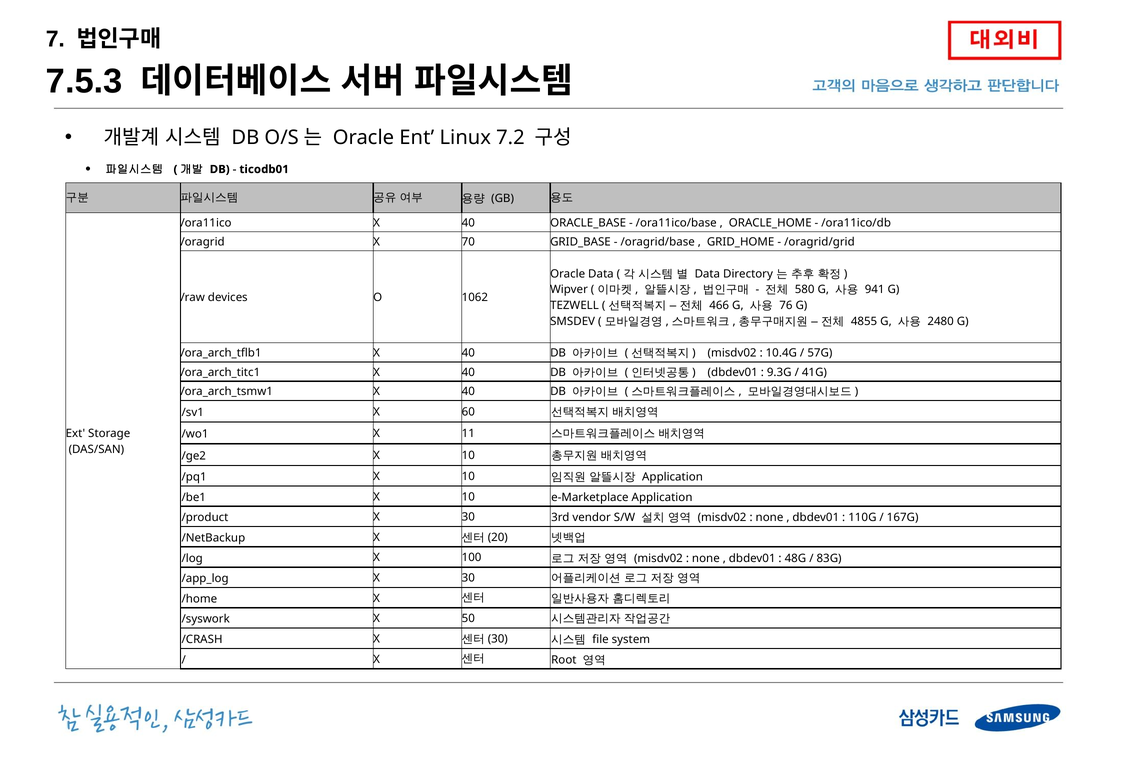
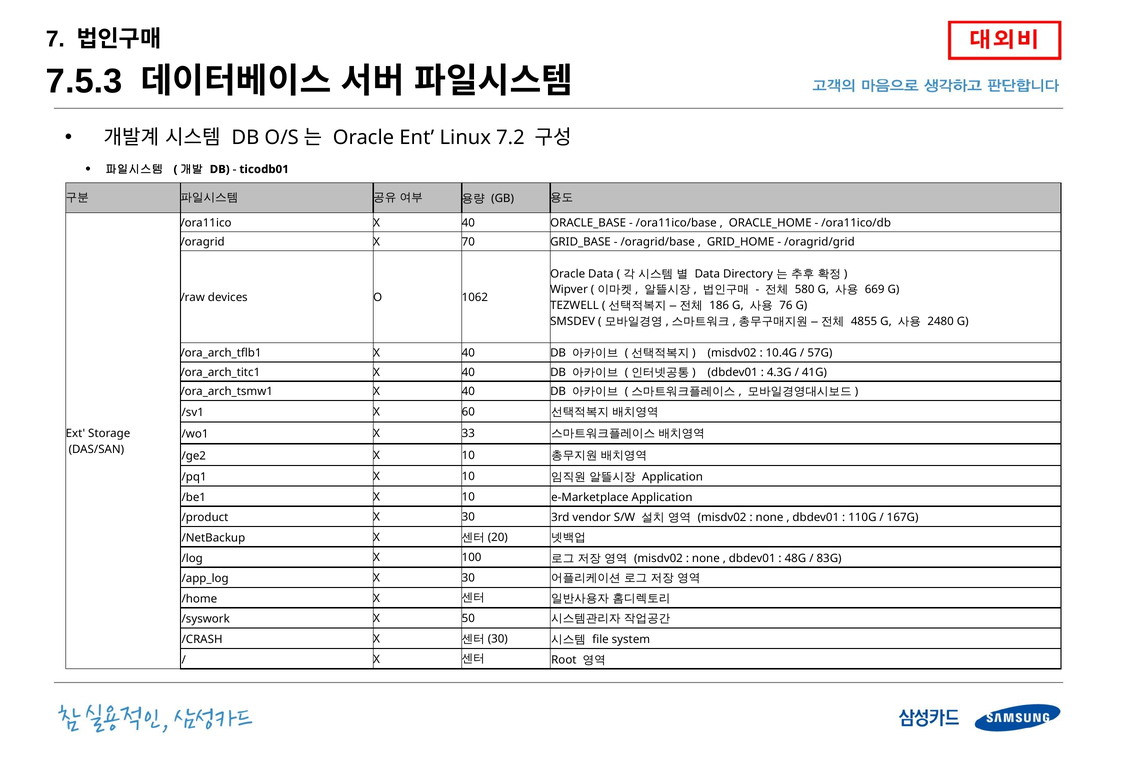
941: 941 -> 669
466: 466 -> 186
9.3G: 9.3G -> 4.3G
11: 11 -> 33
